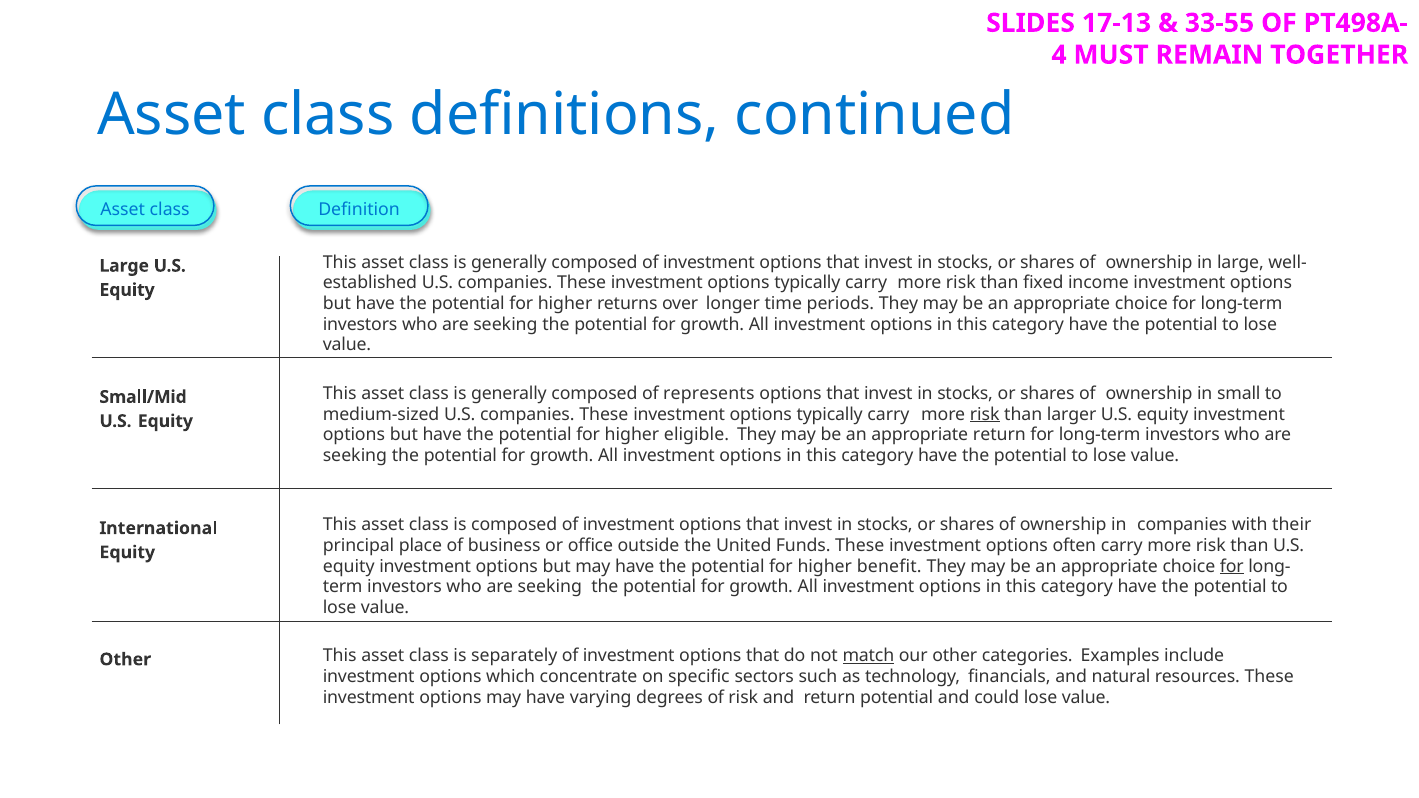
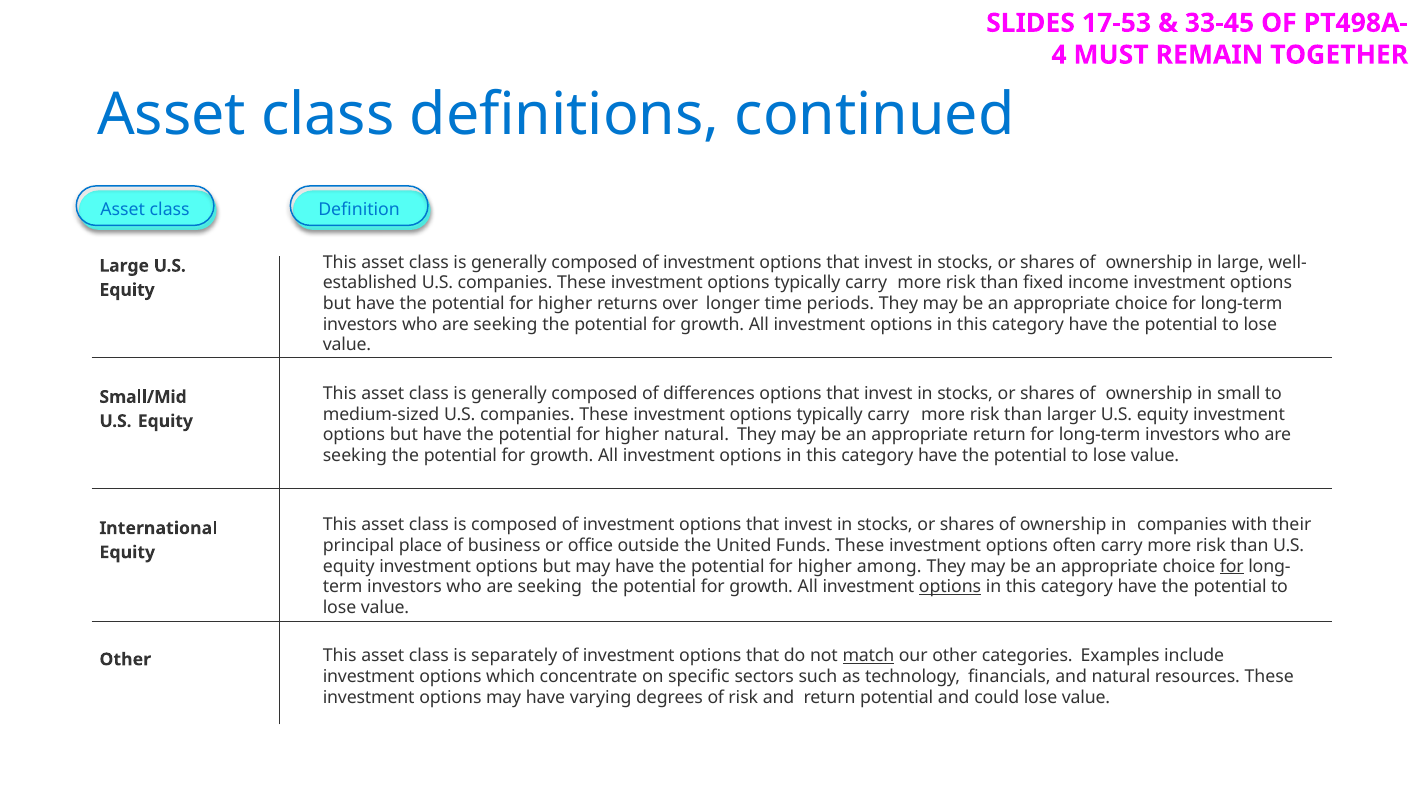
17-13: 17-13 -> 17-53
33-55: 33-55 -> 33-45
represents: represents -> differences
risk at (985, 414) underline: present -> none
higher eligible: eligible -> natural
benefit: benefit -> among
options at (950, 587) underline: none -> present
